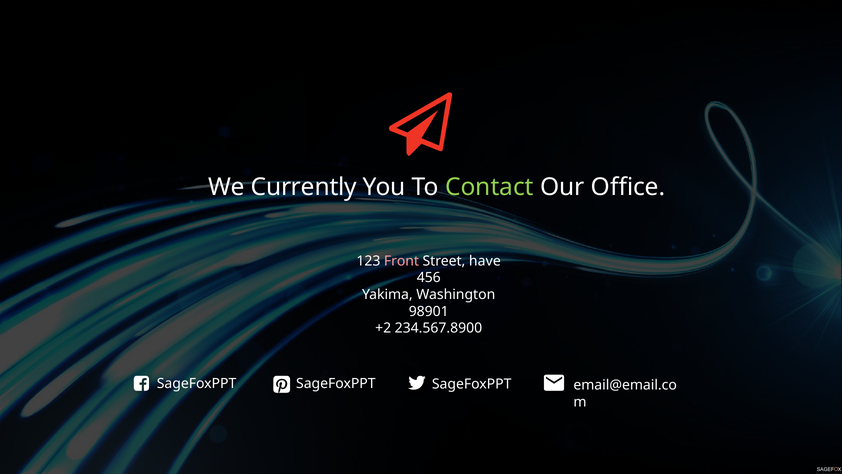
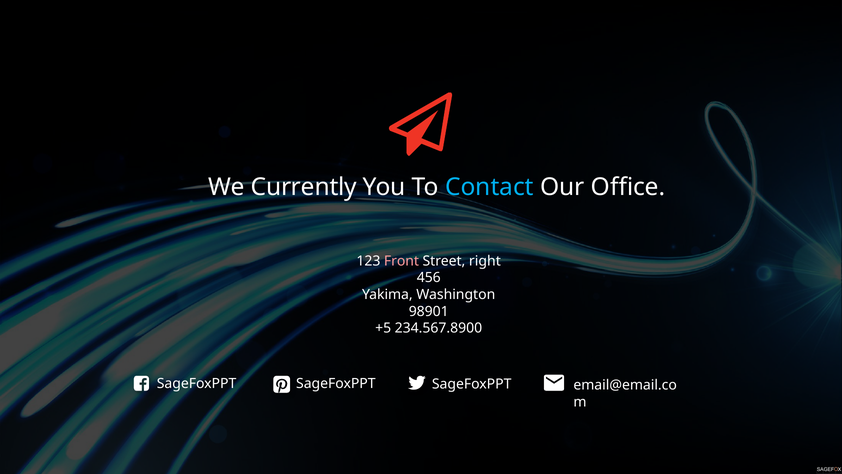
Contact colour: light green -> light blue
have: have -> right
+2: +2 -> +5
